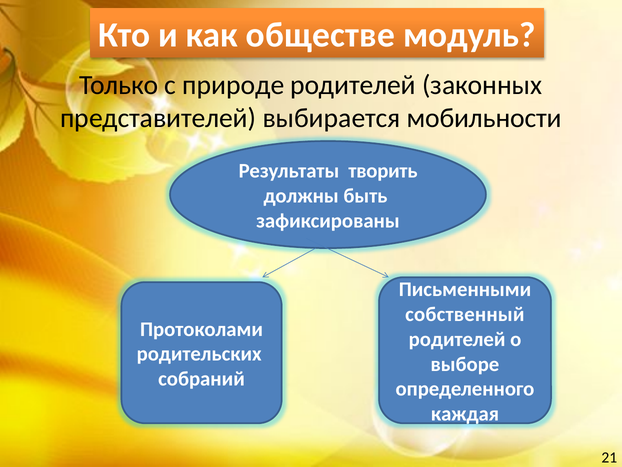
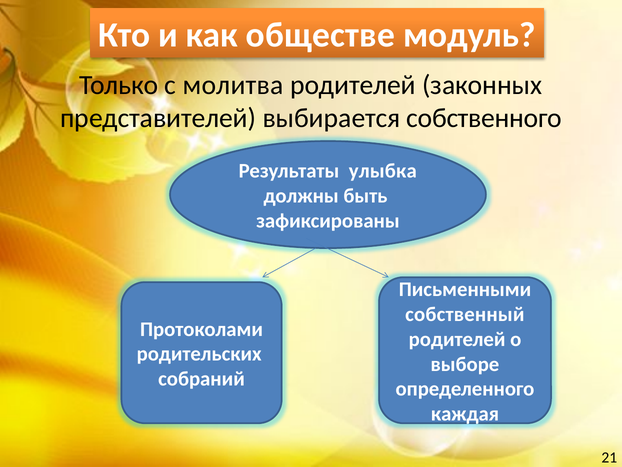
природе: природе -> молитва
мобильности: мобильности -> собственного
творить: творить -> улыбка
